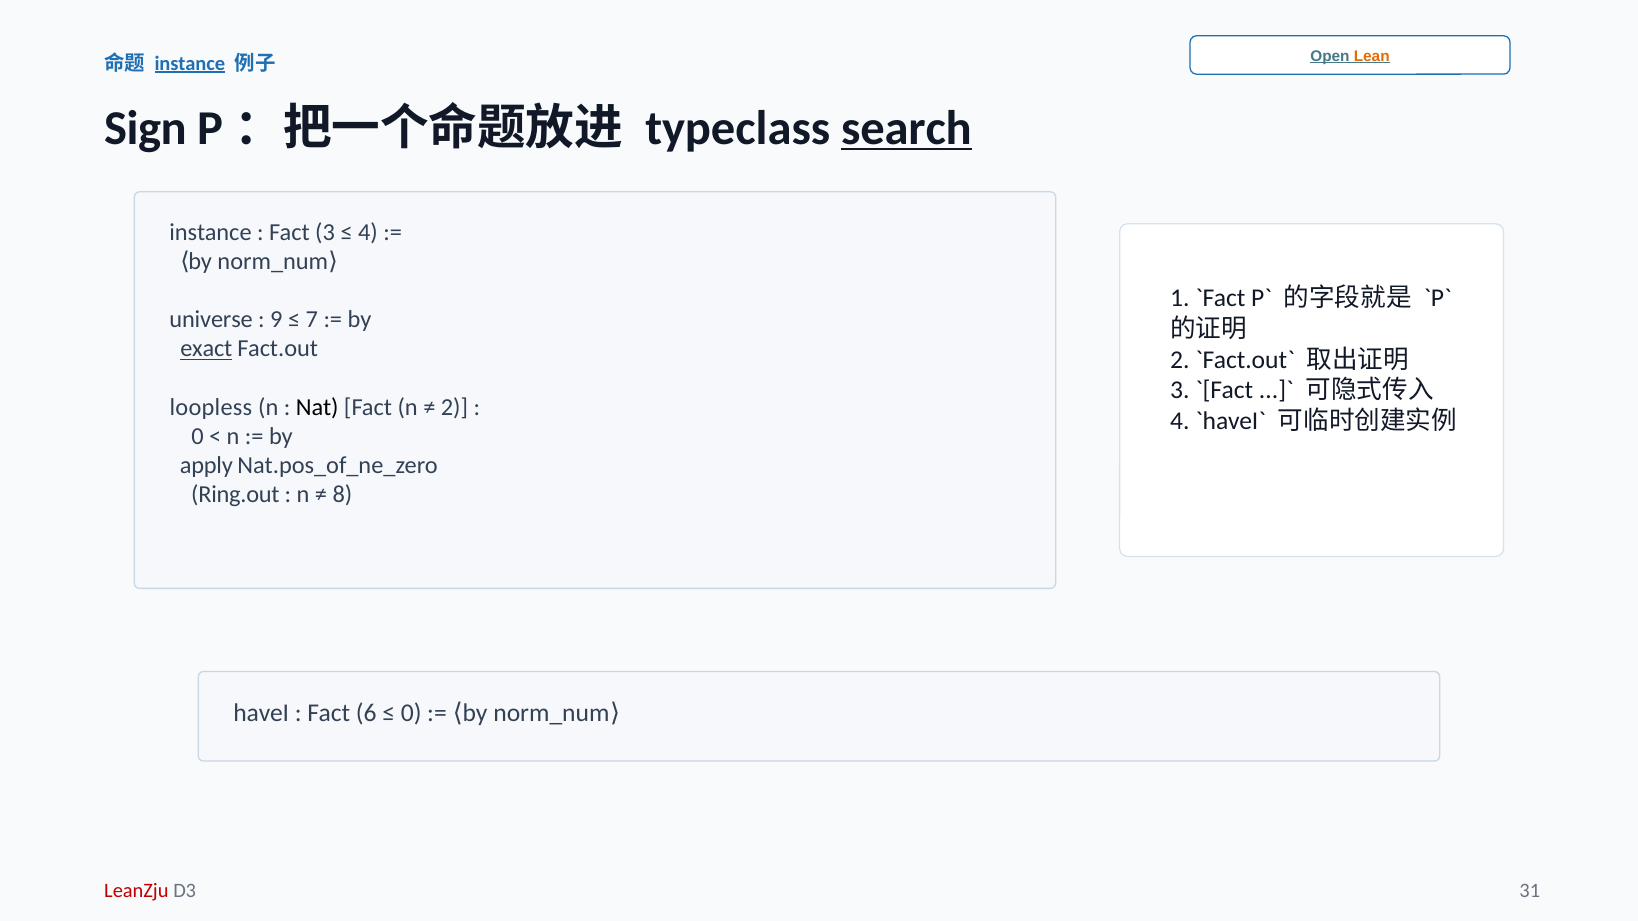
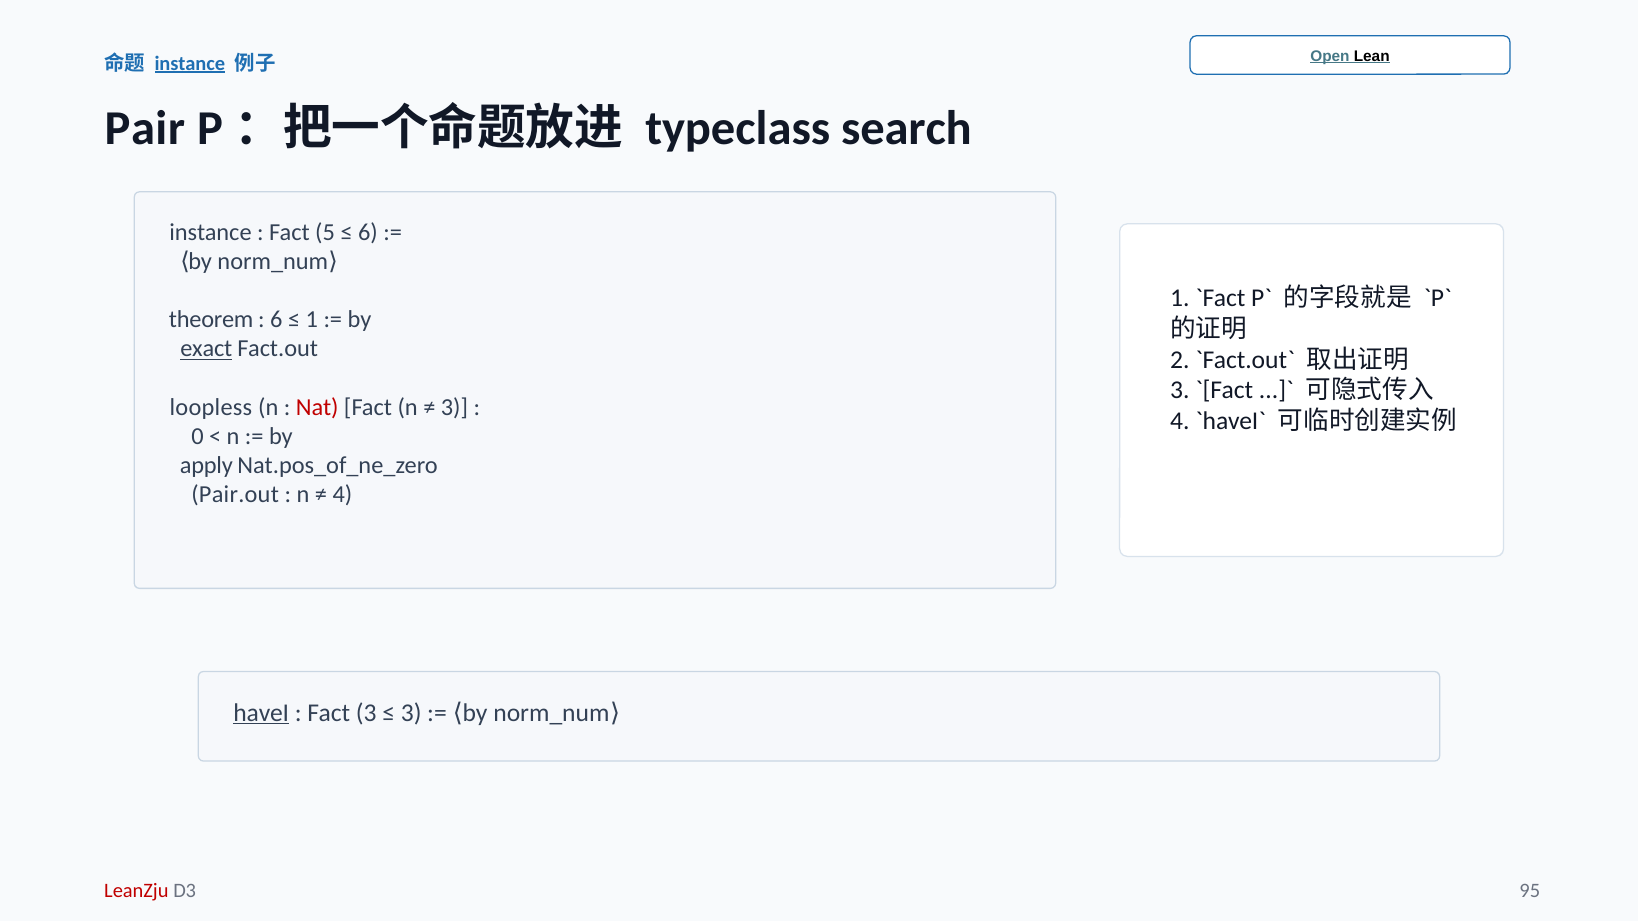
Lean colour: orange -> black
Sign: Sign -> Pair
search underline: present -> none
Fact 3: 3 -> 5
4 at (368, 232): 4 -> 6
universe: universe -> theorem
9 at (276, 320): 9 -> 6
7 at (312, 320): 7 -> 1
Nat colour: black -> red
2 at (454, 407): 2 -> 3
Ring.out: Ring.out -> Pair.out
8 at (342, 495): 8 -> 4
haveI underline: none -> present
Fact 6: 6 -> 3
0 at (411, 713): 0 -> 3
31: 31 -> 95
